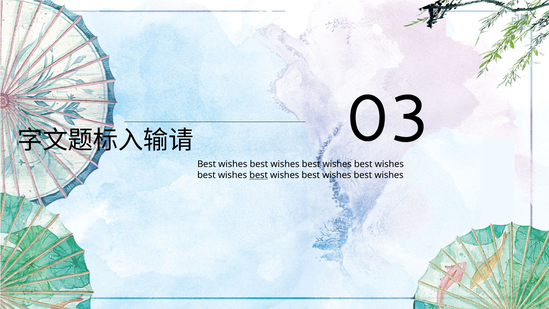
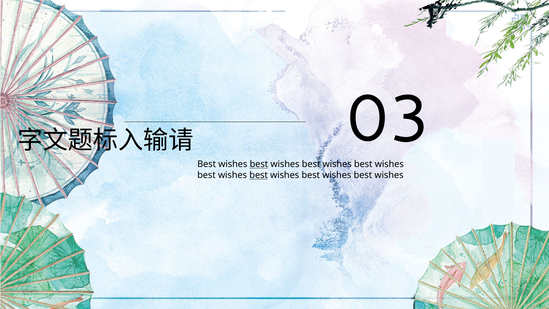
best at (259, 164) underline: none -> present
